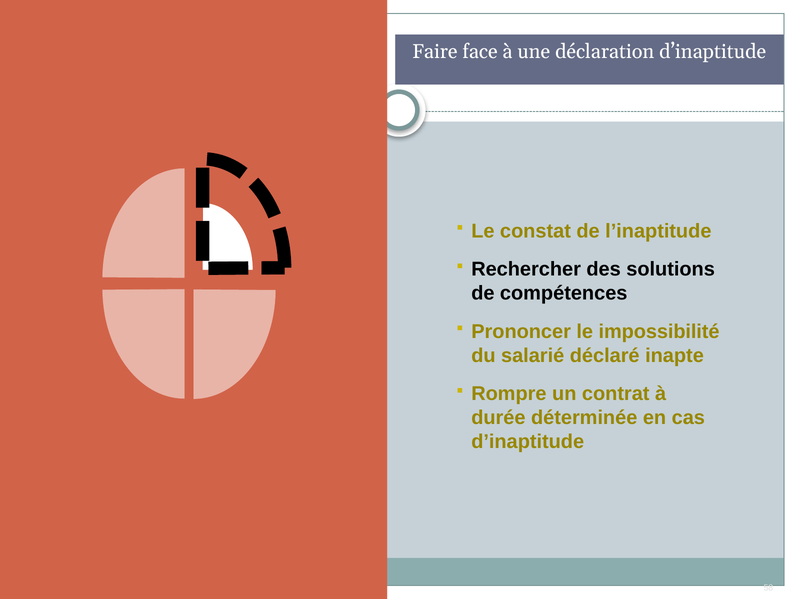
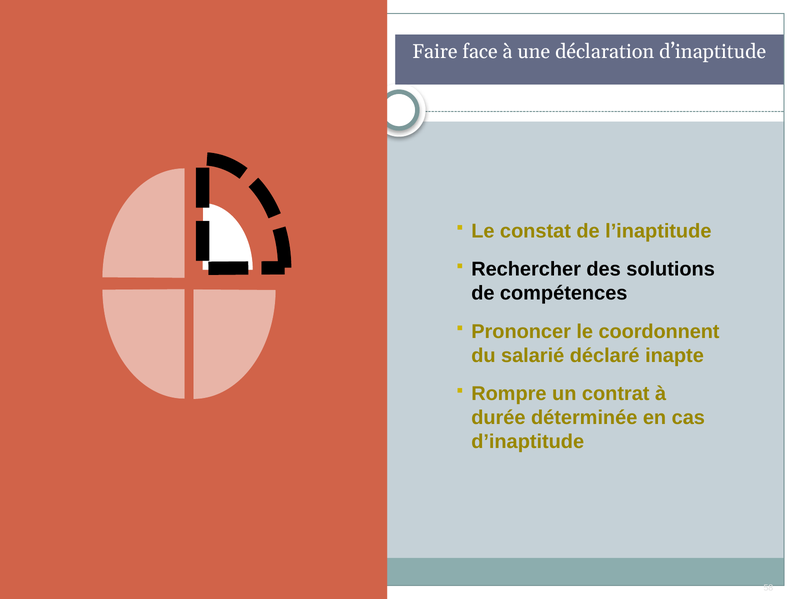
impossibilité: impossibilité -> coordonnent
